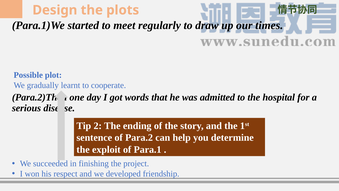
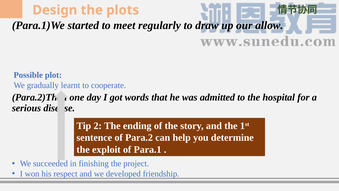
times: times -> allow
